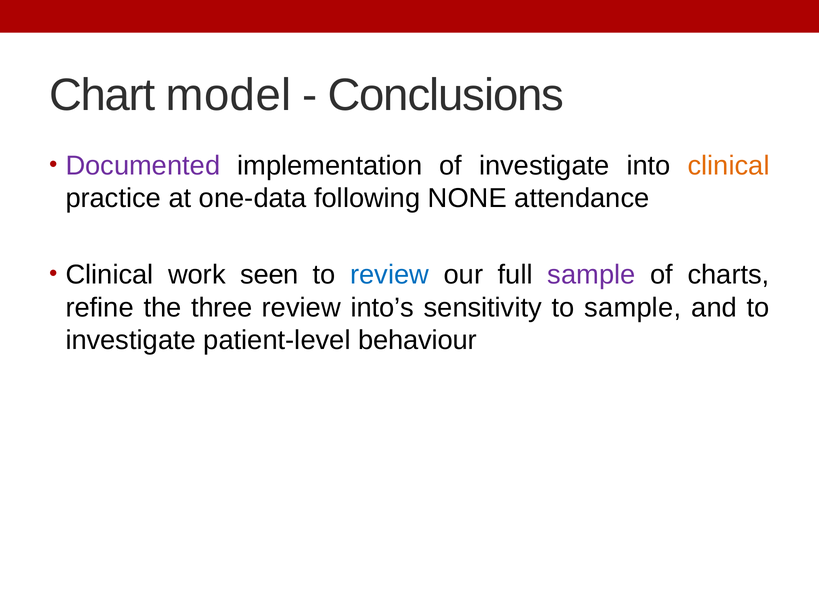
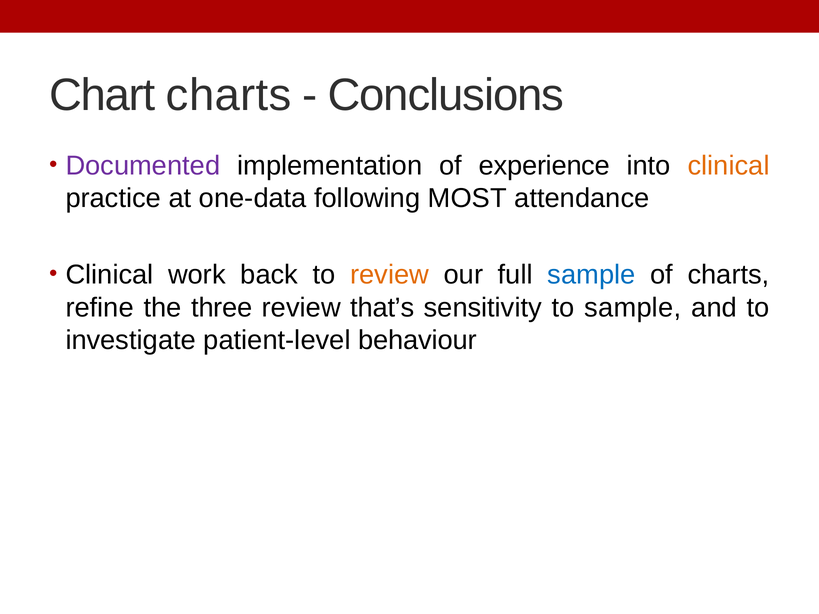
Chart model: model -> charts
of investigate: investigate -> experience
NONE: NONE -> MOST
seen: seen -> back
review at (390, 275) colour: blue -> orange
sample at (591, 275) colour: purple -> blue
into’s: into’s -> that’s
